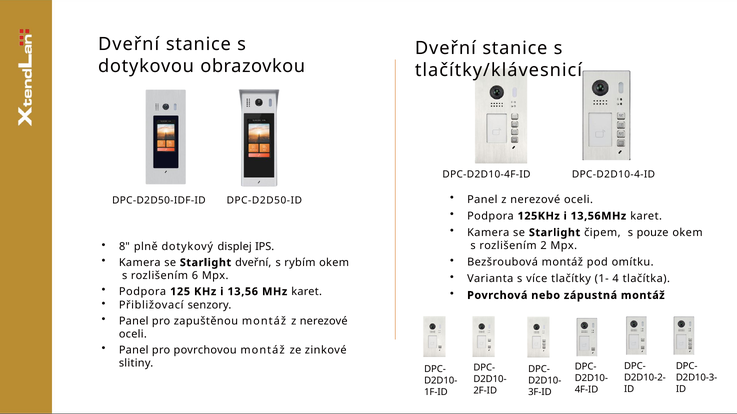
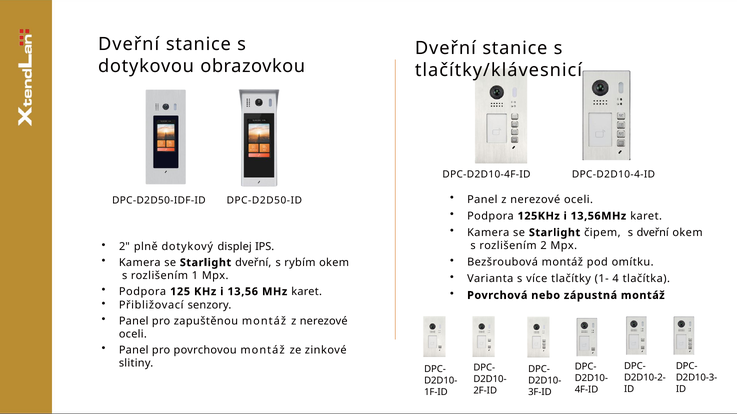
s pouze: pouze -> dveřní
8 at (124, 247): 8 -> 2
6: 6 -> 1
